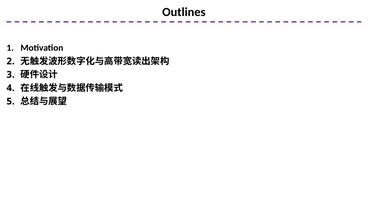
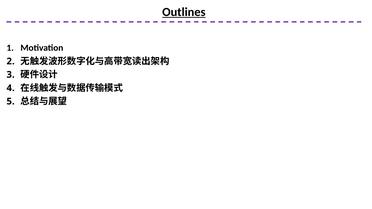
Outlines underline: none -> present
